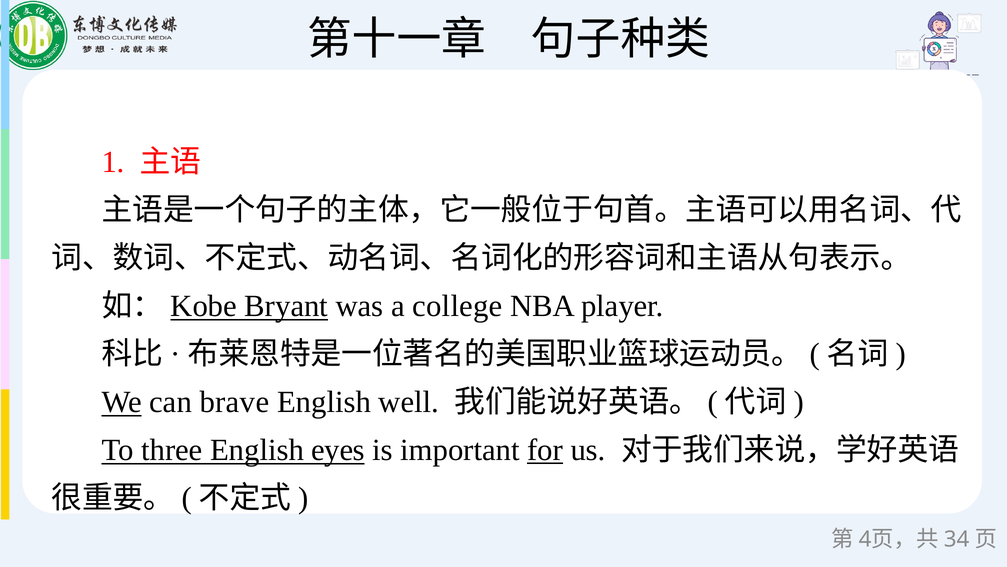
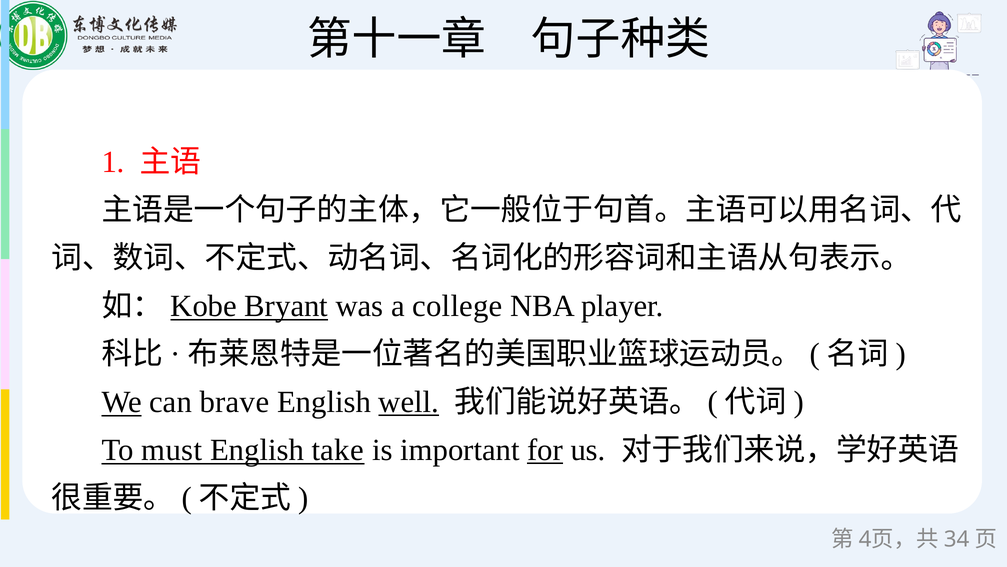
well underline: none -> present
three: three -> must
eyes: eyes -> take
